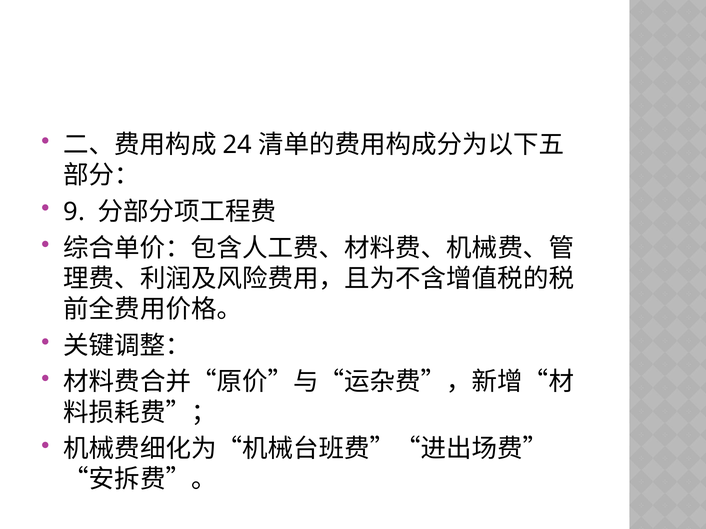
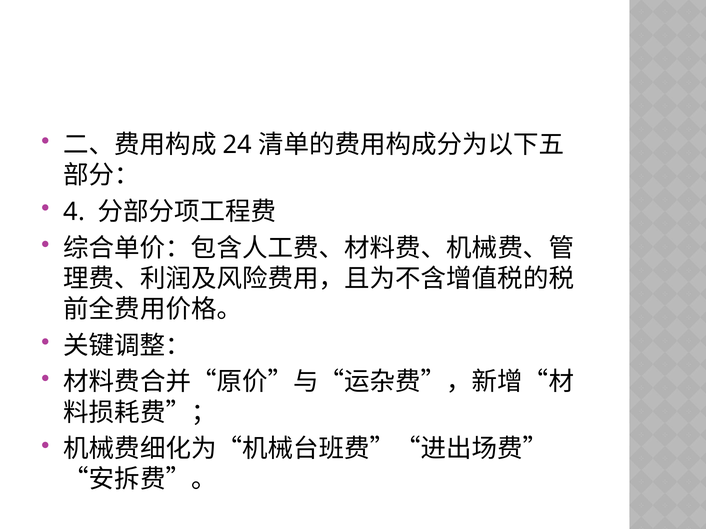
9: 9 -> 4
